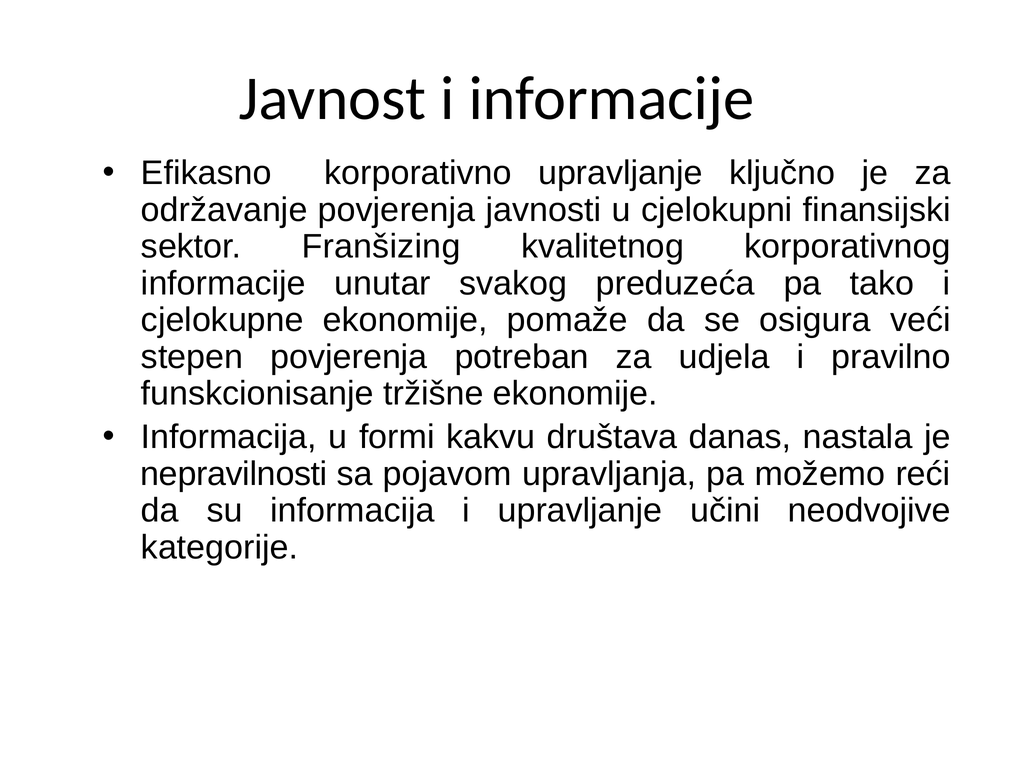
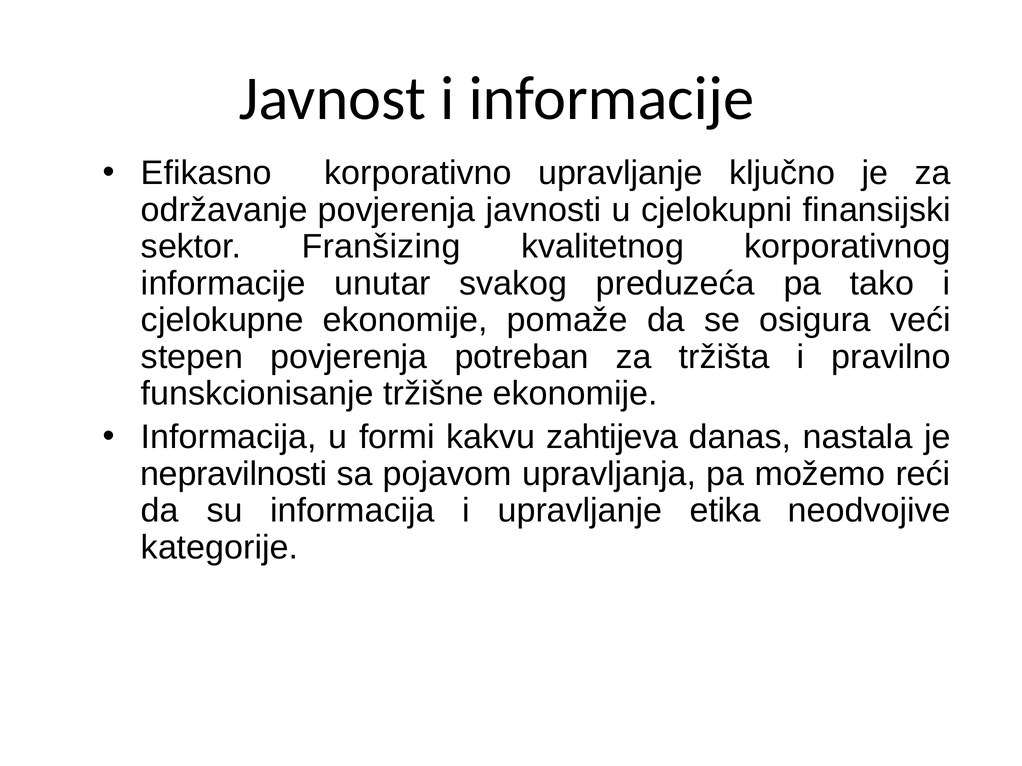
udjela: udjela -> tržišta
društava: društava -> zahtijeva
učini: učini -> etika
